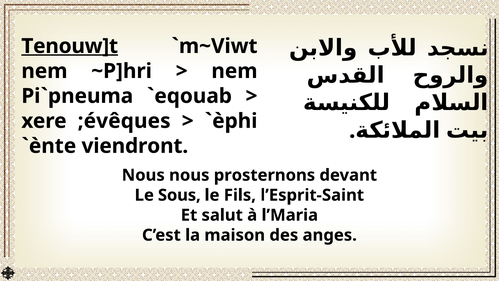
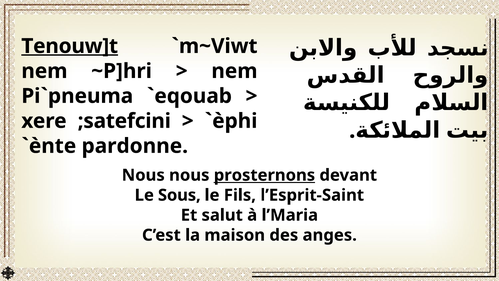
;évêques: ;évêques -> ;satefcini
viendront: viendront -> pardonne
prosternons underline: none -> present
